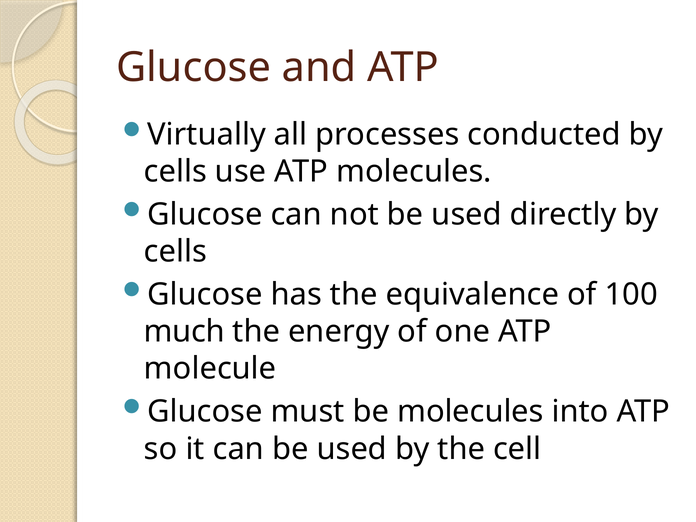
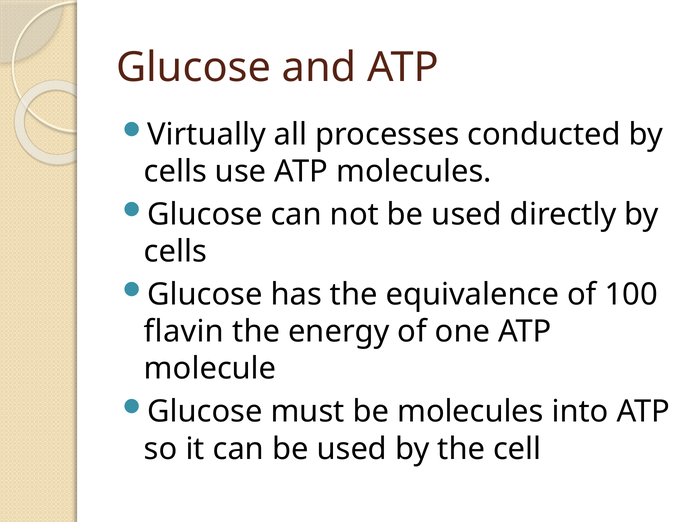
much: much -> flavin
